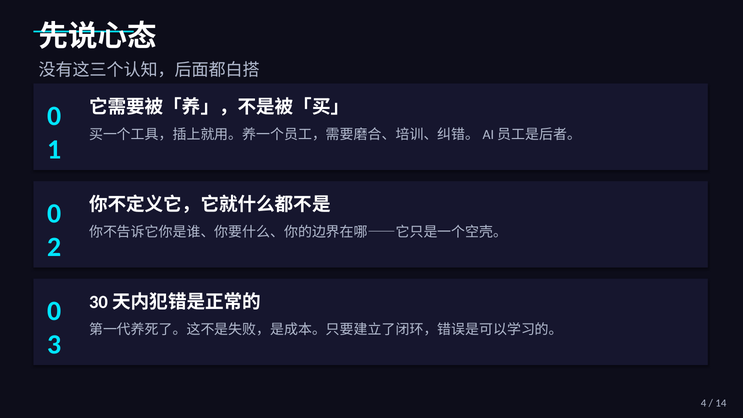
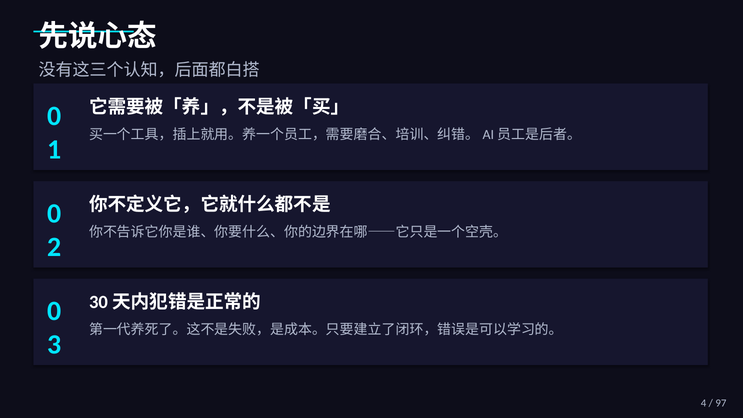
14: 14 -> 97
